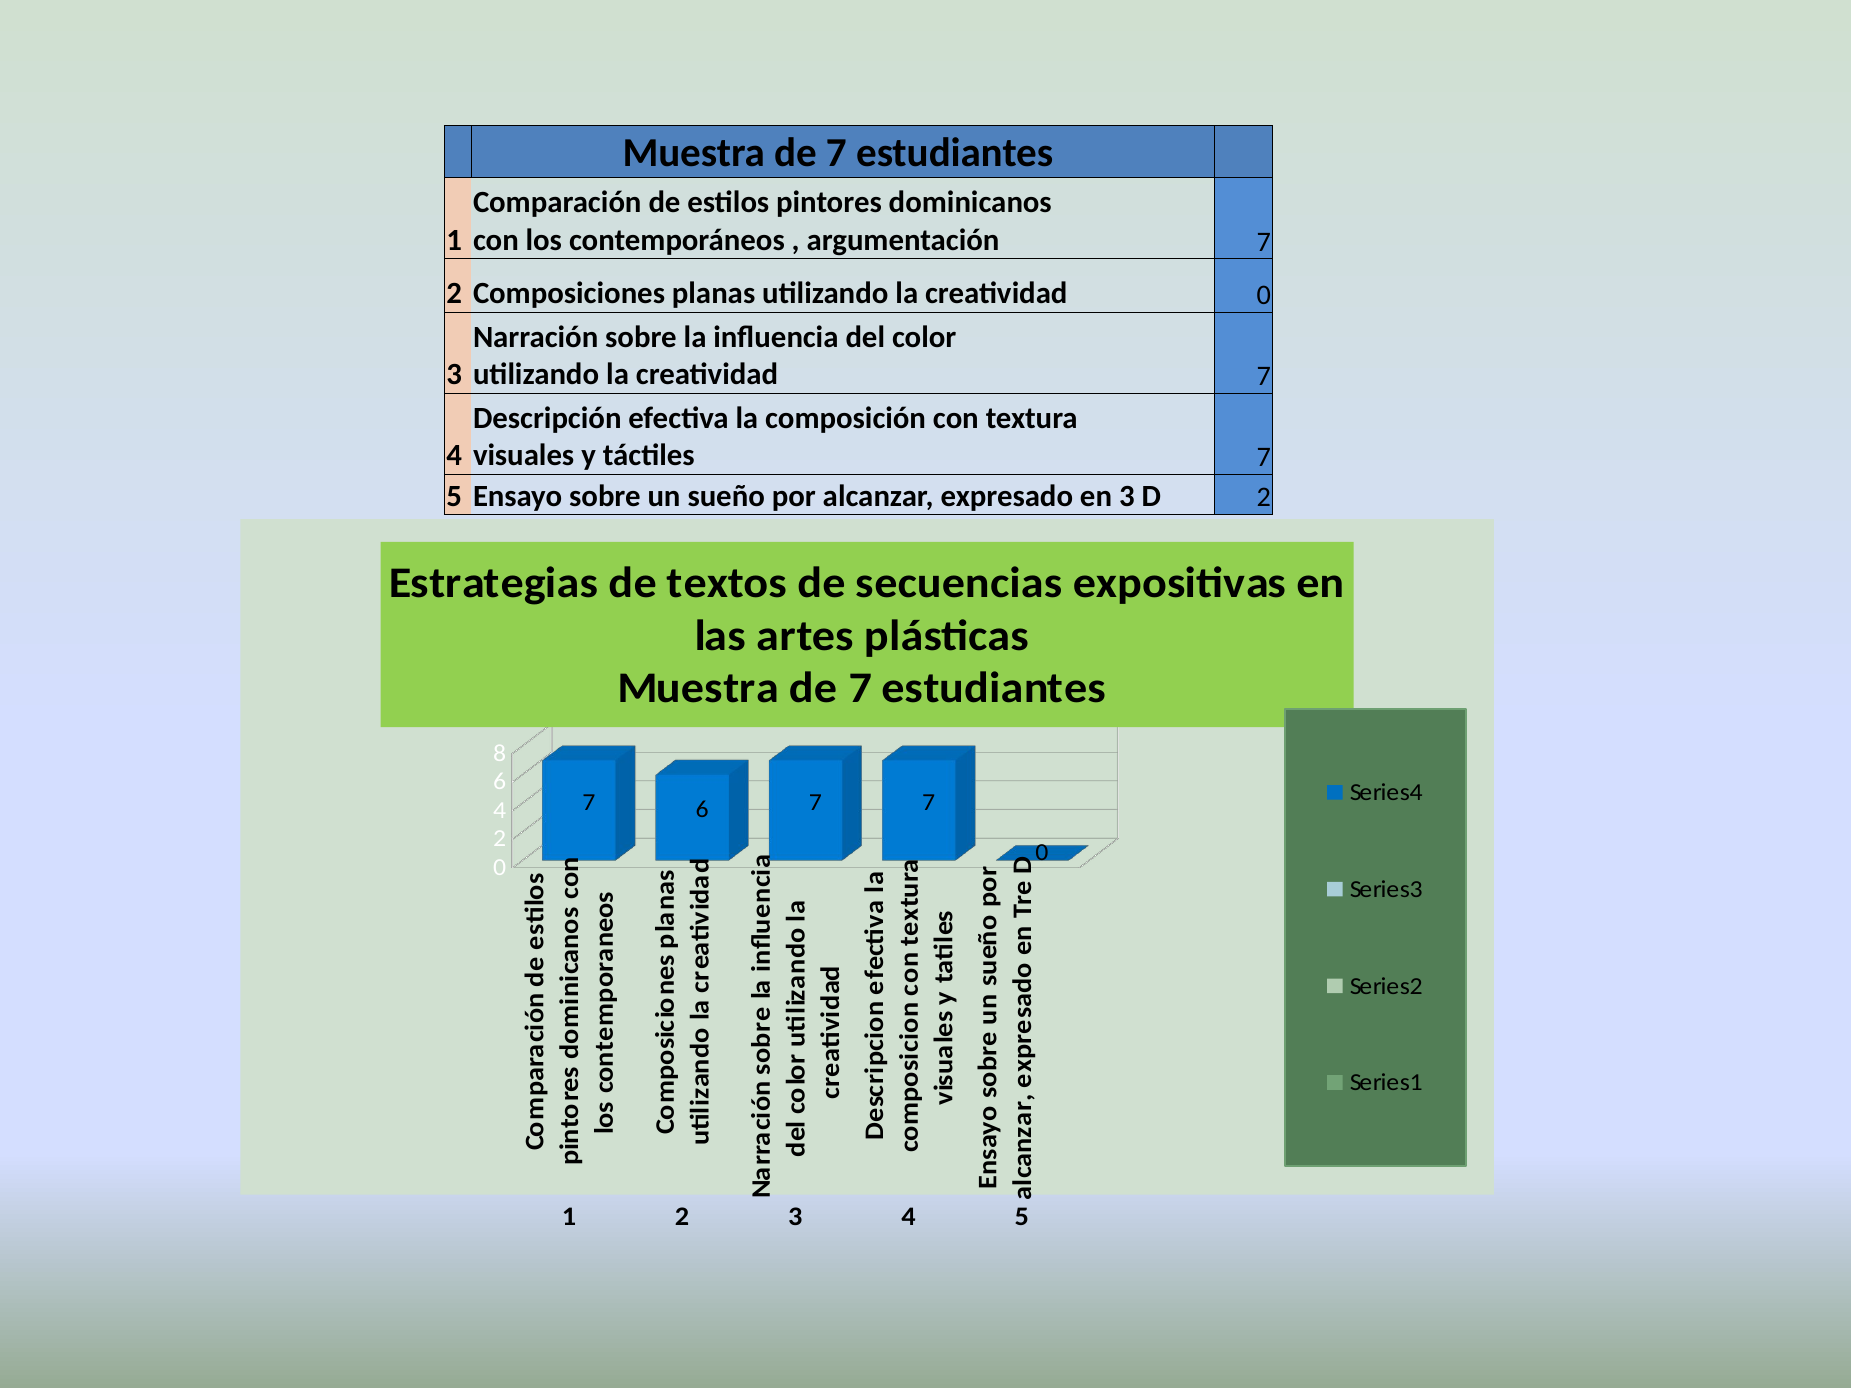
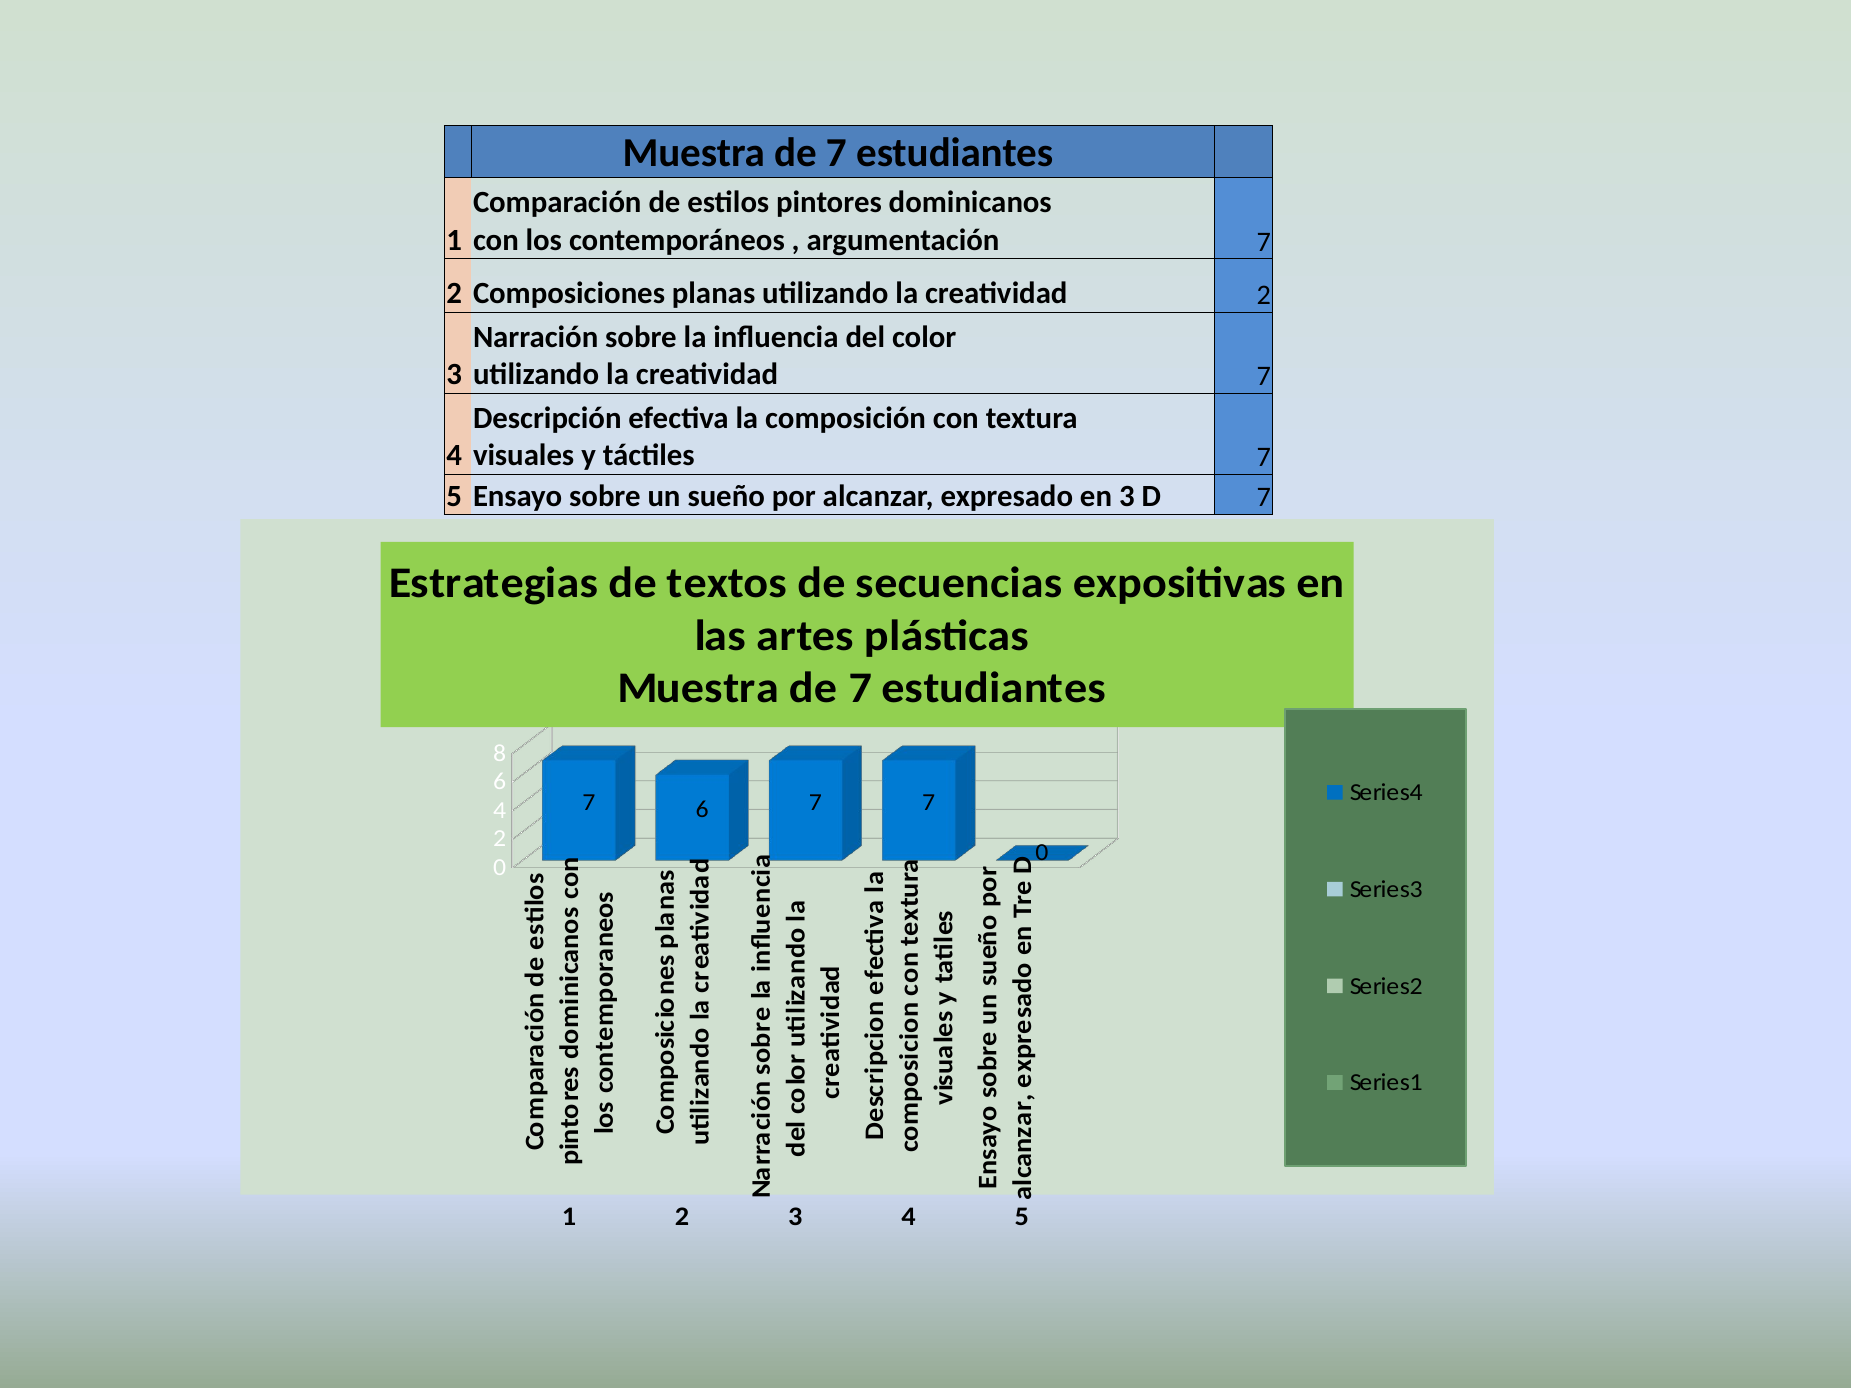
creatividad 0: 0 -> 2
D 2: 2 -> 7
